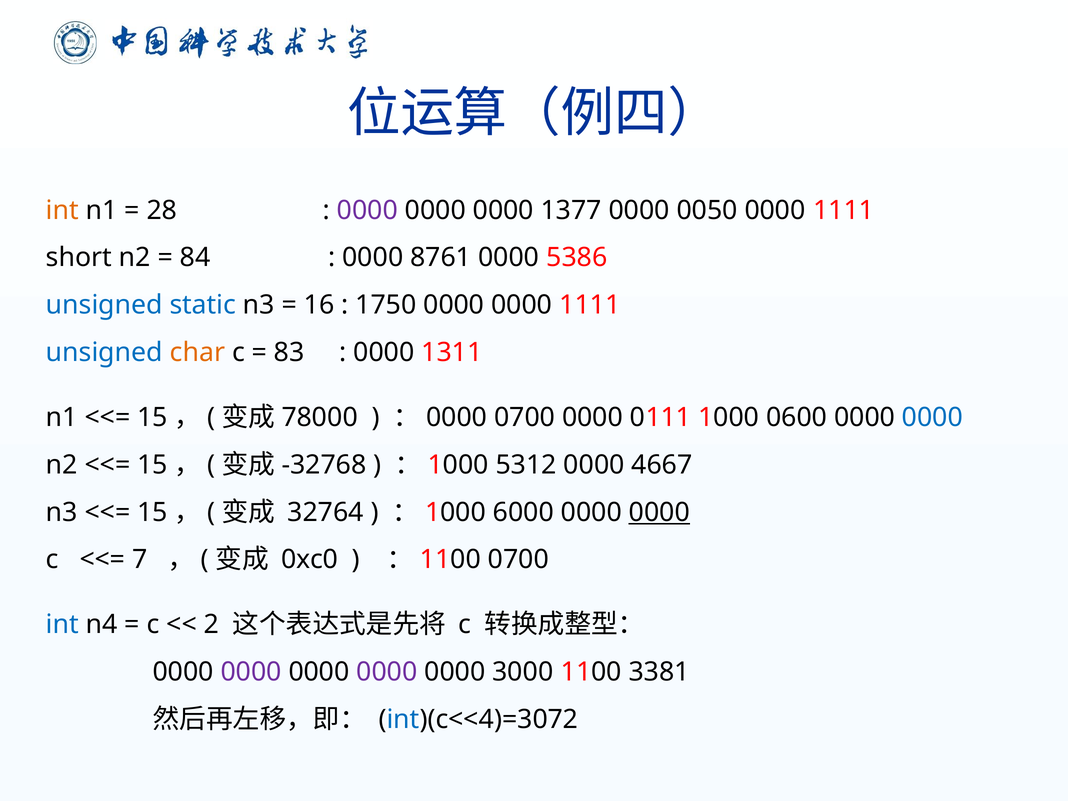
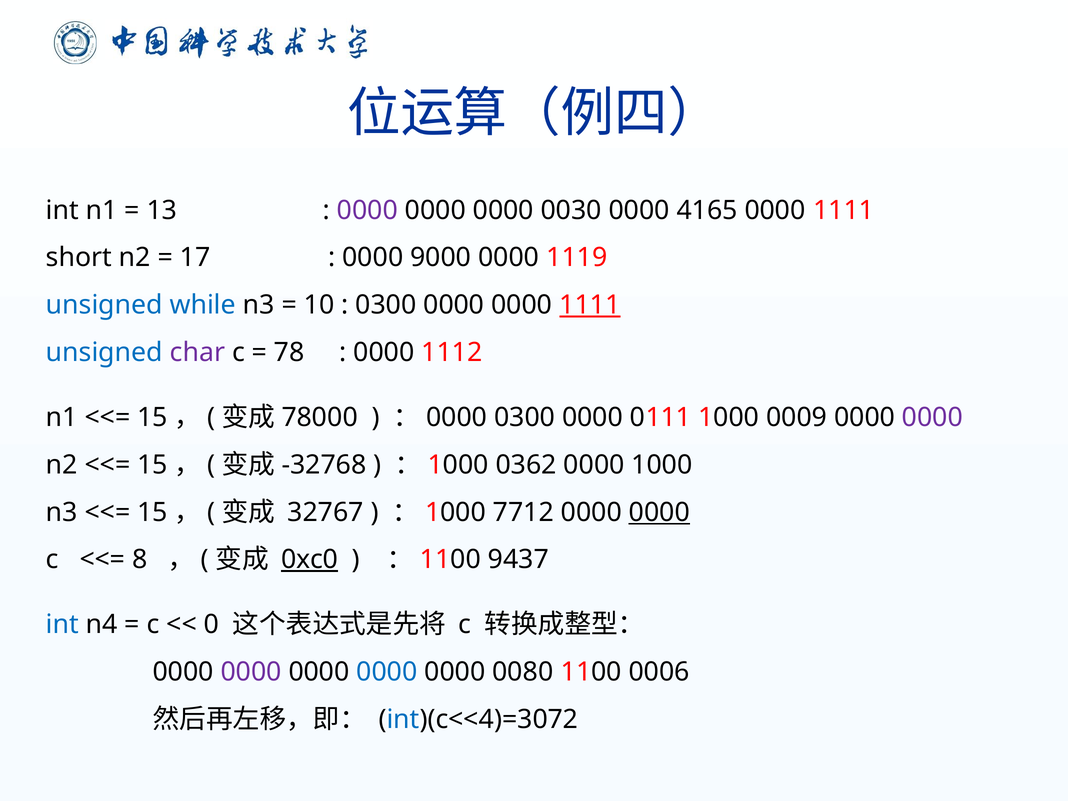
int at (62, 210) colour: orange -> black
28: 28 -> 13
1377: 1377 -> 0030
0050: 0050 -> 4165
84: 84 -> 17
8761: 8761 -> 9000
5386: 5386 -> 1119
static: static -> while
16: 16 -> 10
1750 at (386, 305): 1750 -> 0300
1111 at (590, 305) underline: none -> present
char colour: orange -> purple
83: 83 -> 78
1311: 1311 -> 1112
：0000 0700: 0700 -> 0300
0600: 0600 -> 0009
0000 at (932, 418) colour: blue -> purple
5312: 5312 -> 0362
0000 4667: 4667 -> 1000
32764: 32764 -> 32767
6000: 6000 -> 7712
7: 7 -> 8
0xc0 underline: none -> present
：1100 0700: 0700 -> 9437
2: 2 -> 0
0000 at (387, 672) colour: purple -> blue
3000: 3000 -> 0080
3381: 3381 -> 0006
